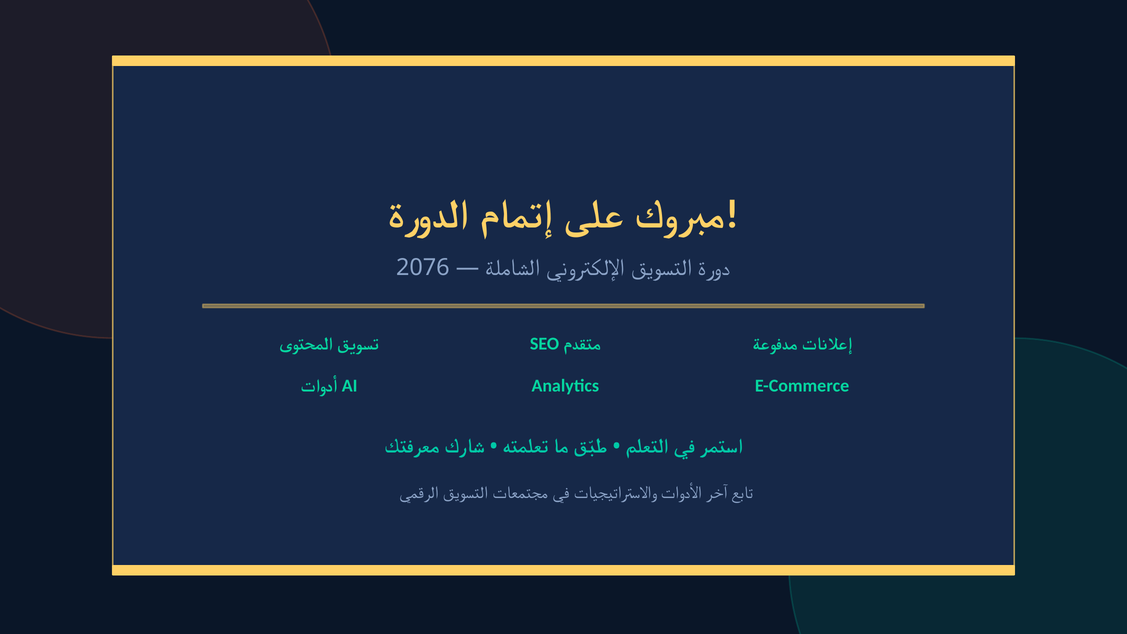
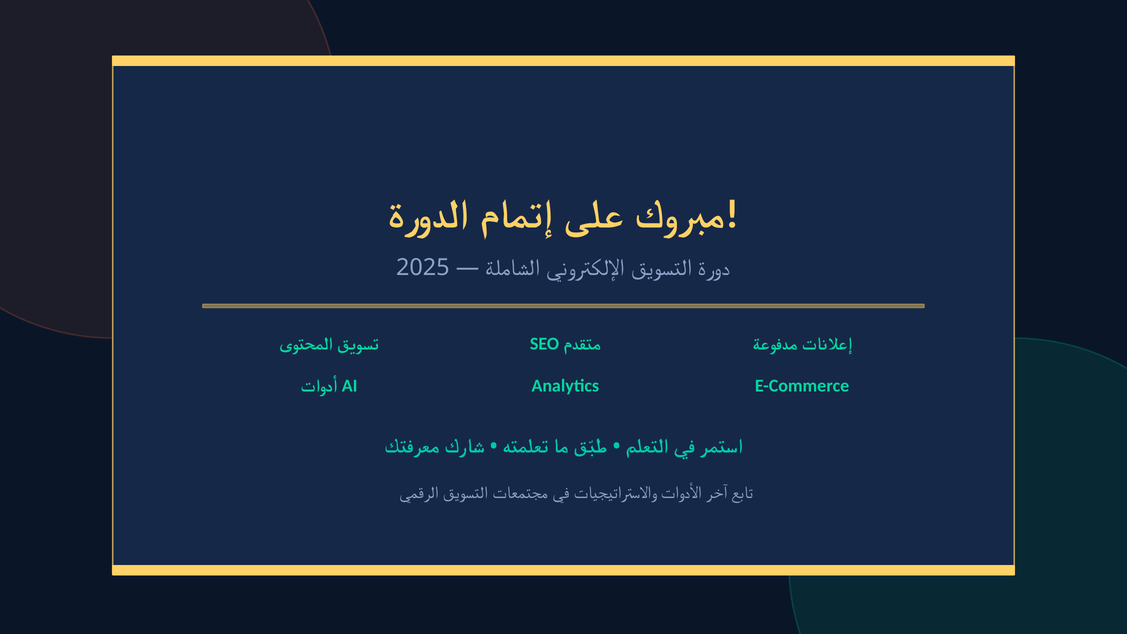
2076: 2076 -> 2025
